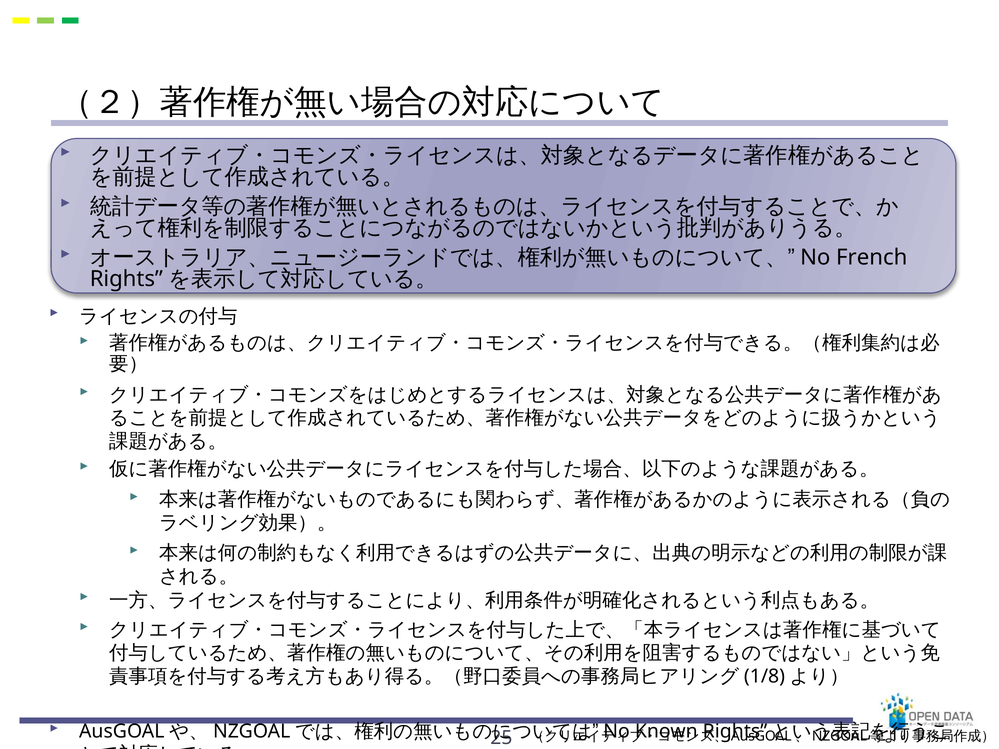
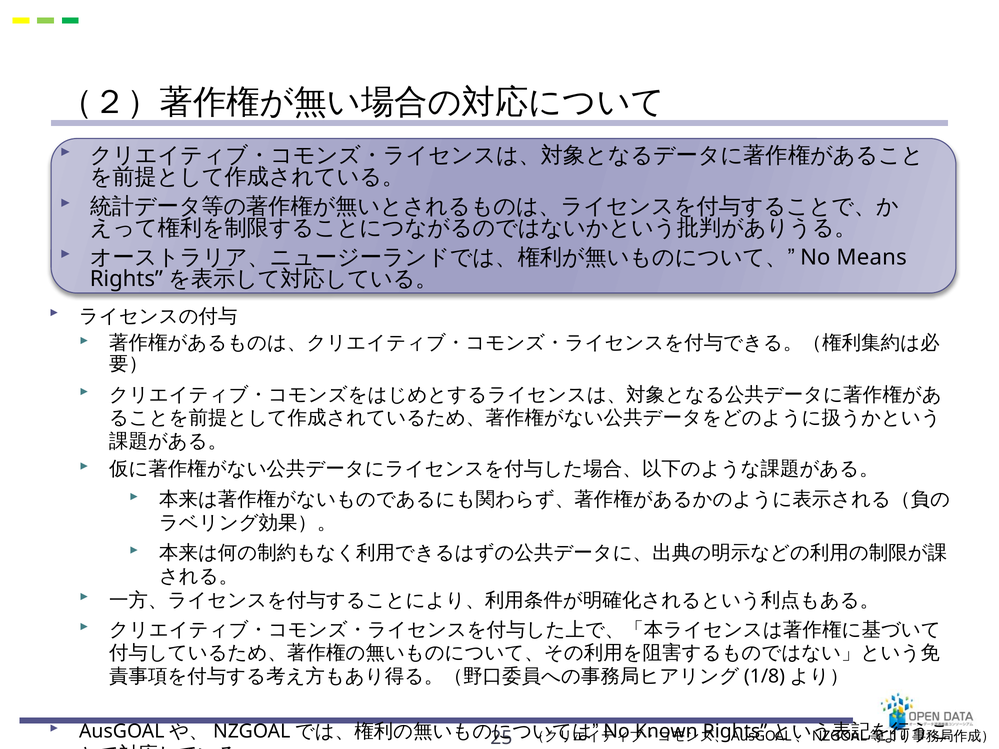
French: French -> Means
